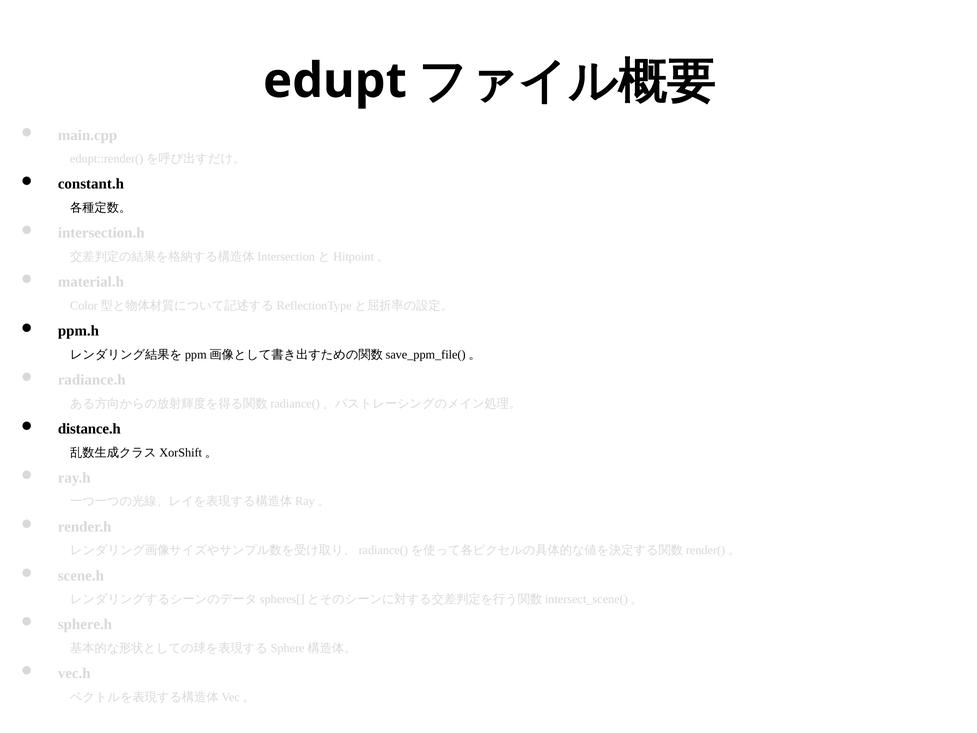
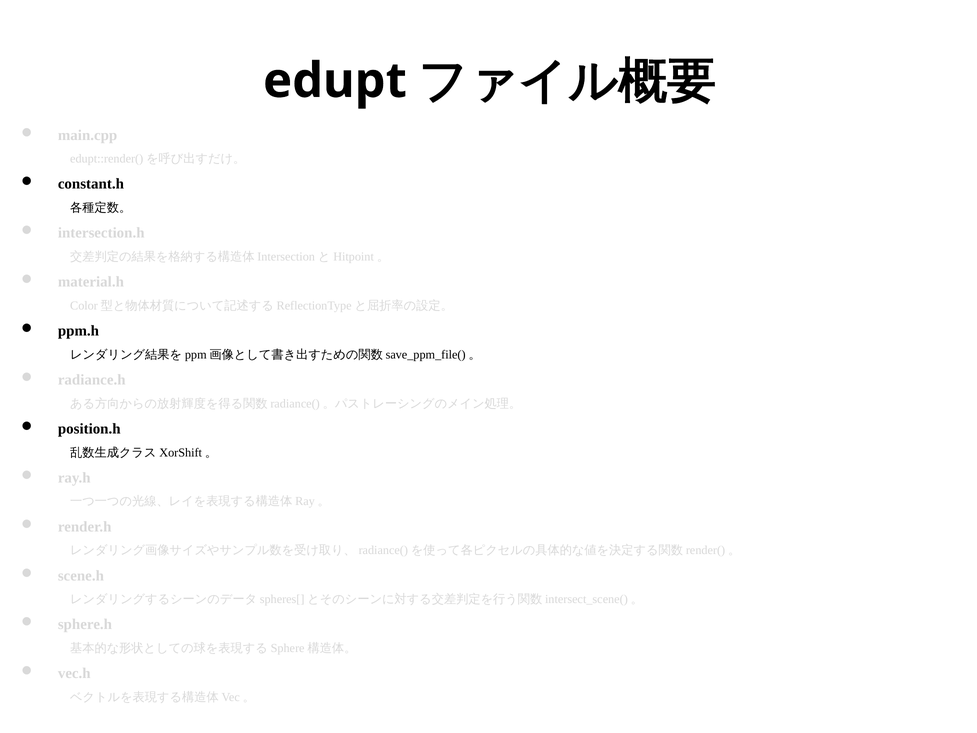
distance.h: distance.h -> position.h
